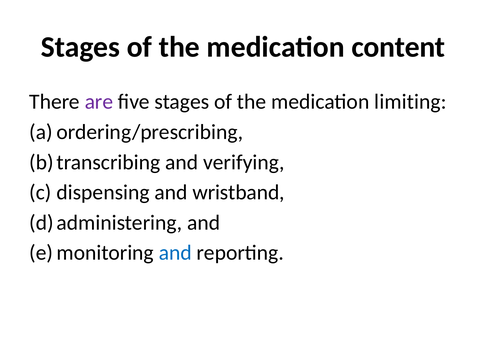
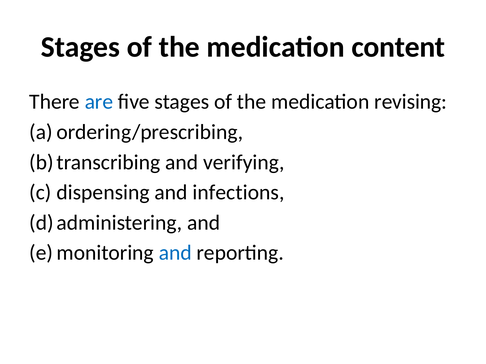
are colour: purple -> blue
limiting: limiting -> revising
wristband: wristband -> infections
